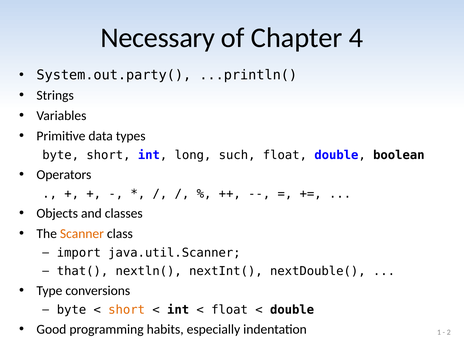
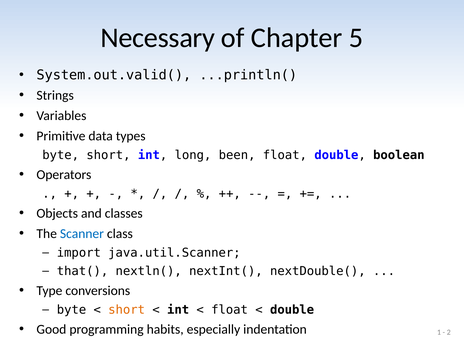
4: 4 -> 5
System.out.party(: System.out.party( -> System.out.valid(
such: such -> been
Scanner colour: orange -> blue
